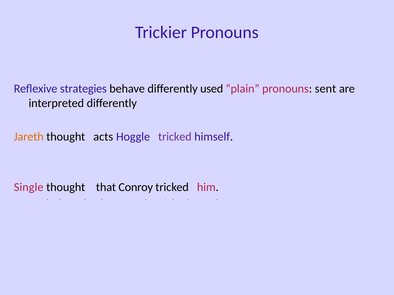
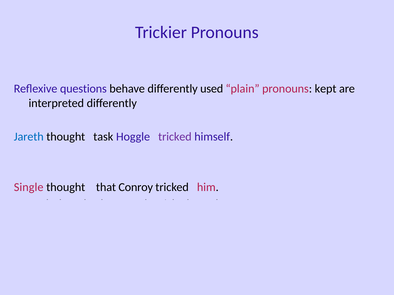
strategies: strategies -> questions
sent: sent -> kept
Jareth at (29, 137) colour: orange -> blue
acts: acts -> task
